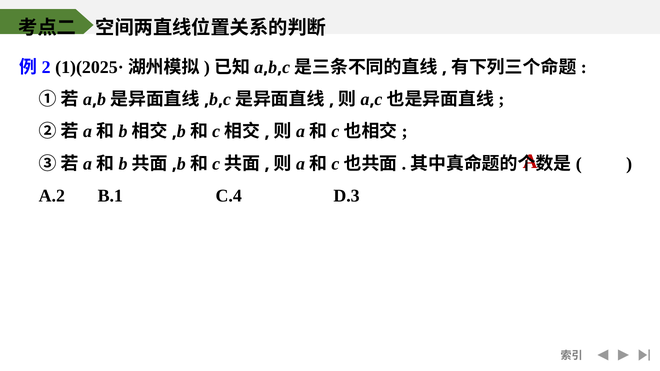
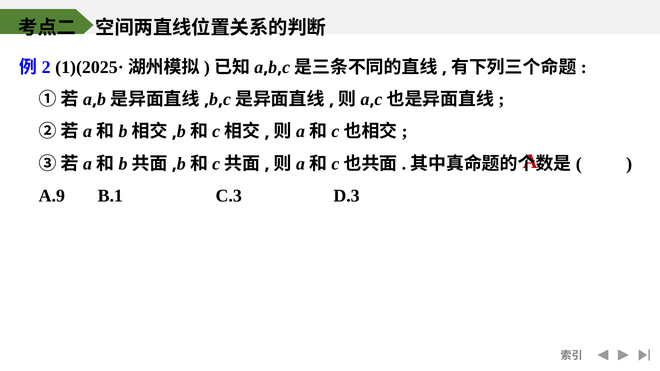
A.2: A.2 -> A.9
C.4: C.4 -> C.3
